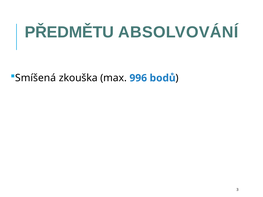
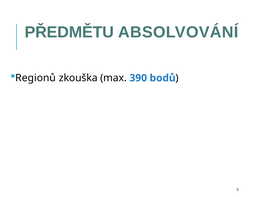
Smíšená: Smíšená -> Regionů
996: 996 -> 390
